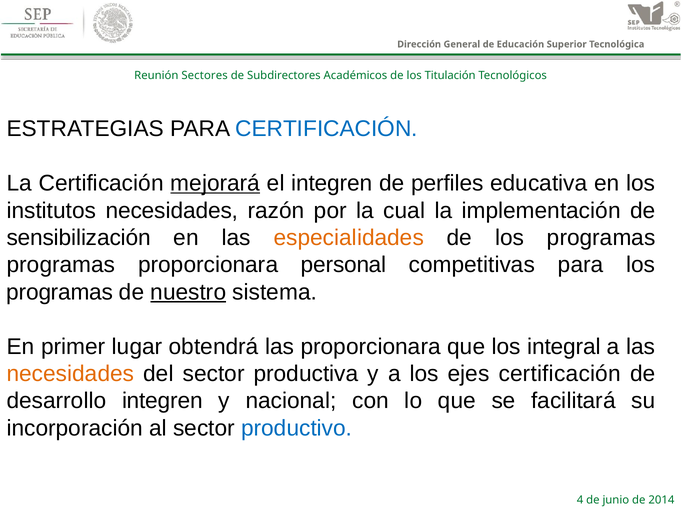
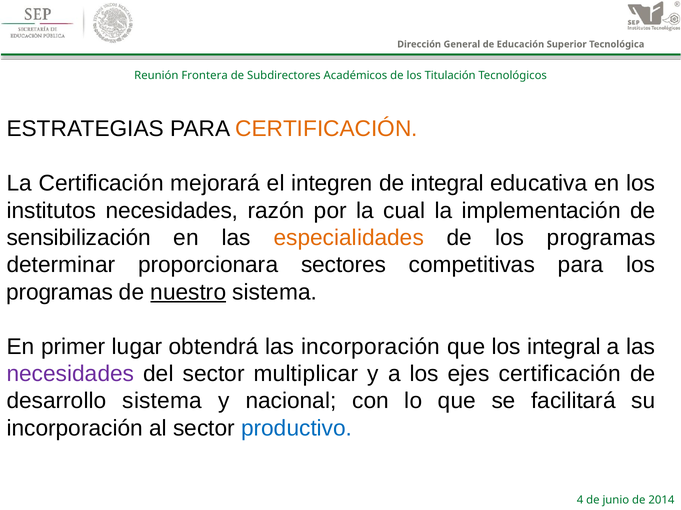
Sectores: Sectores -> Frontera
CERTIFICACIÓN at (327, 129) colour: blue -> orange
mejorará underline: present -> none
de perfiles: perfiles -> integral
programas at (61, 265): programas -> determinar
personal: personal -> sectores
las proporcionara: proporcionara -> incorporación
necesidades at (70, 374) colour: orange -> purple
productiva: productiva -> multiplicar
desarrollo integren: integren -> sistema
